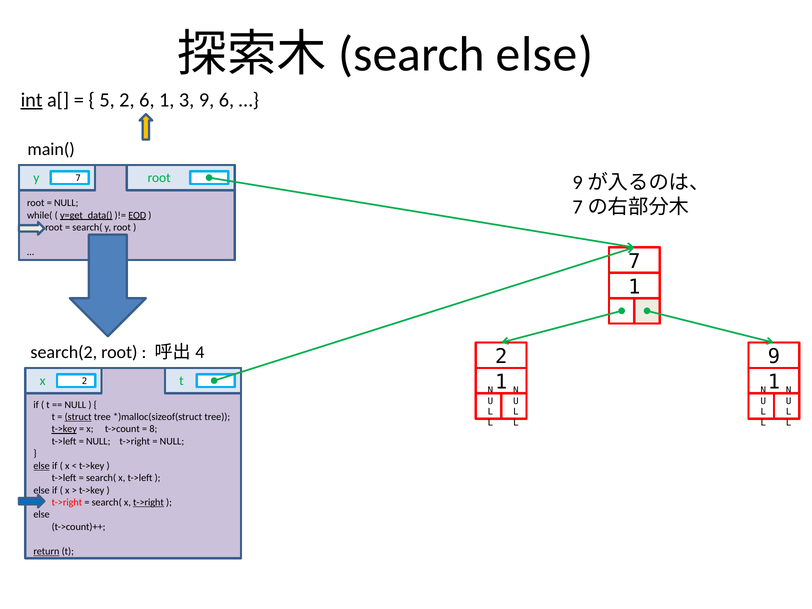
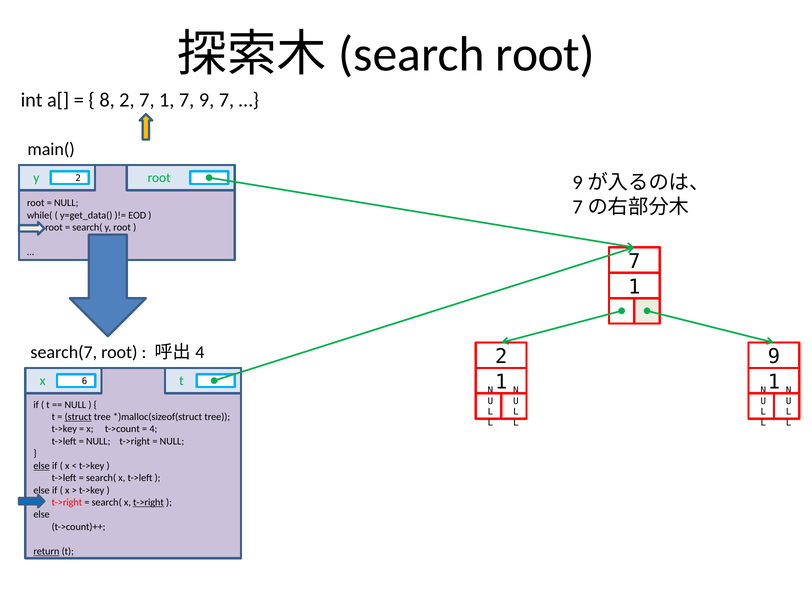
else at (545, 54): else -> root
int underline: present -> none
5: 5 -> 8
2 6: 6 -> 7
1 3: 3 -> 7
9 6: 6 -> 7
y 7: 7 -> 2
y=get_data( underline: present -> none
EOD underline: present -> none
search(2: search(2 -> search(7
x 2: 2 -> 6
t->key at (64, 429) underline: present -> none
8: 8 -> 4
